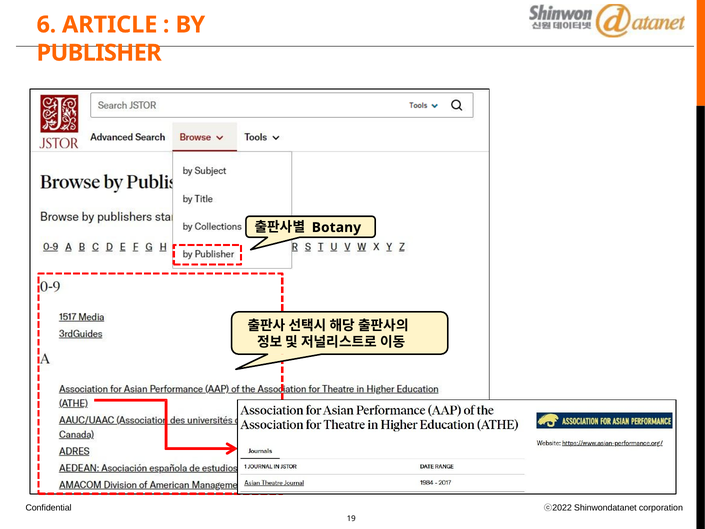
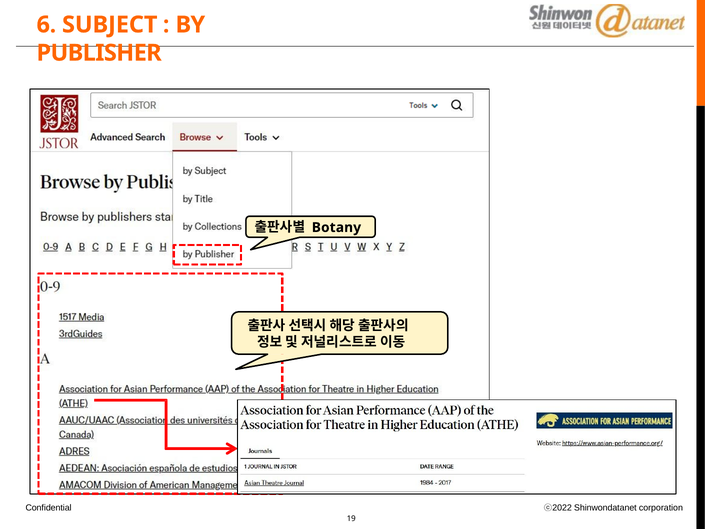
ARTICLE: ARTICLE -> SUBJECT
